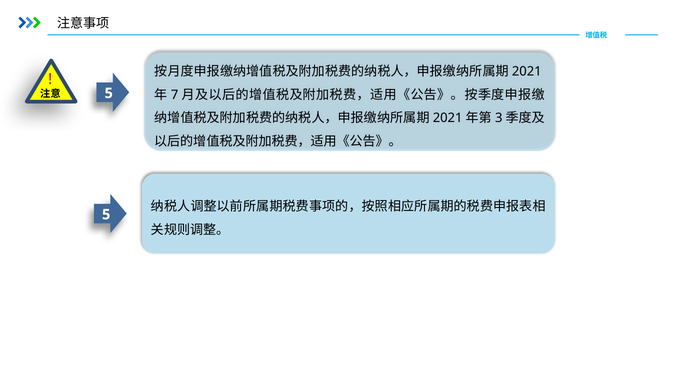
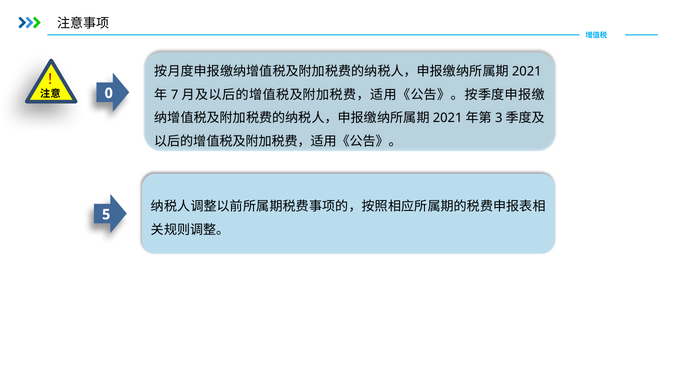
5 at (109, 93): 5 -> 0
